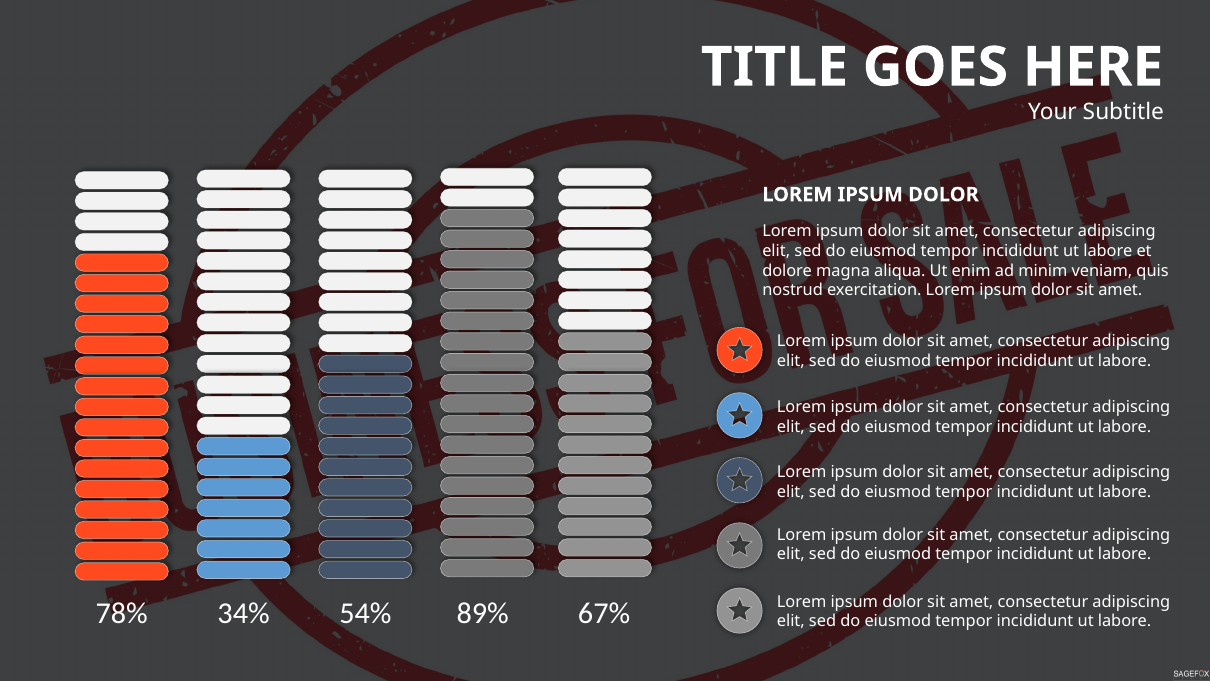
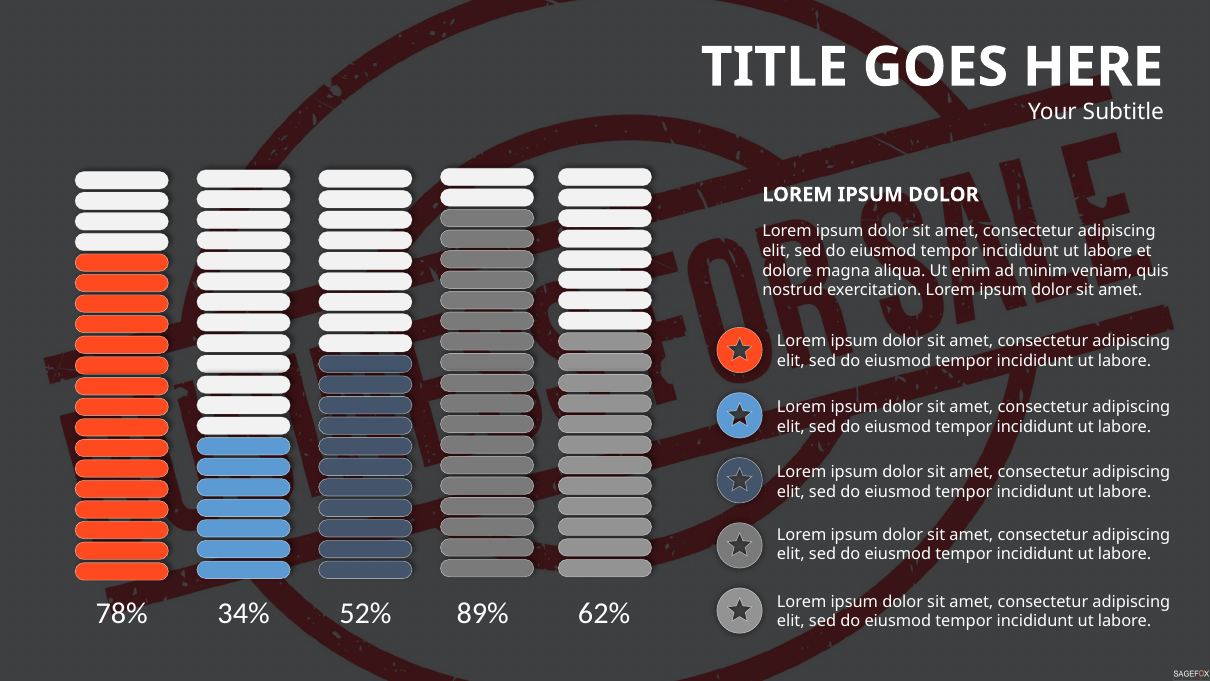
54%: 54% -> 52%
67%: 67% -> 62%
